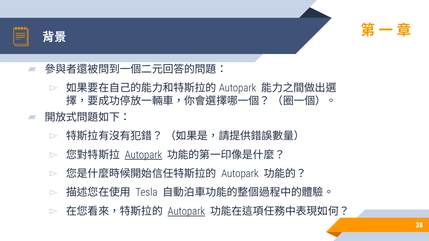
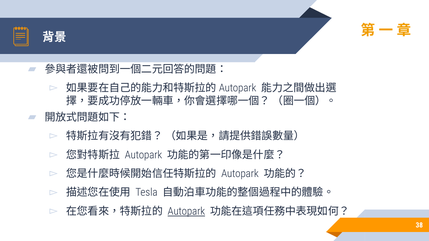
Autopark at (143, 155) underline: present -> none
